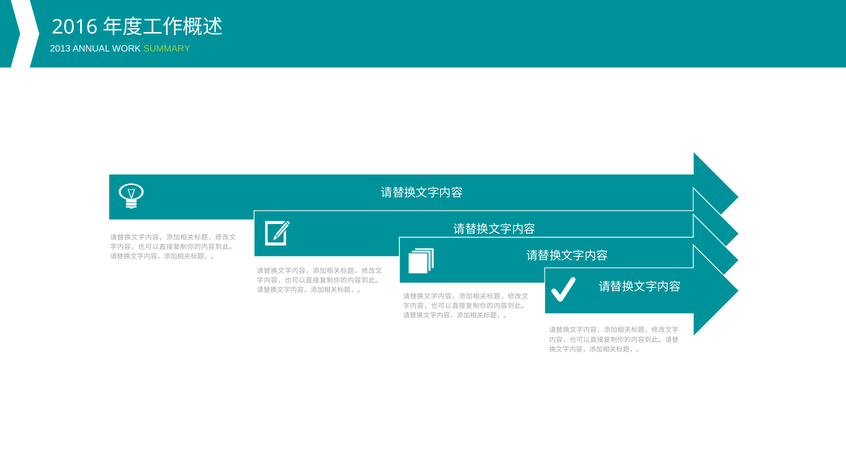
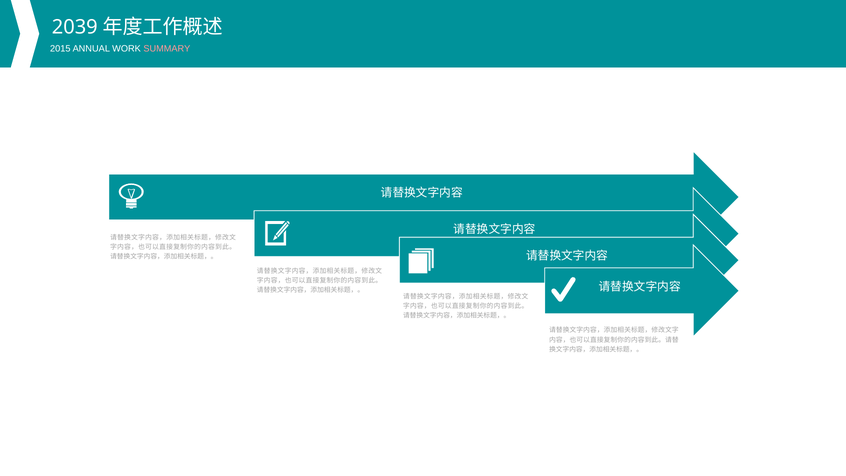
2016: 2016 -> 2039
2013: 2013 -> 2015
SUMMARY colour: light green -> pink
